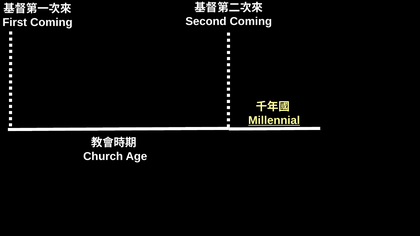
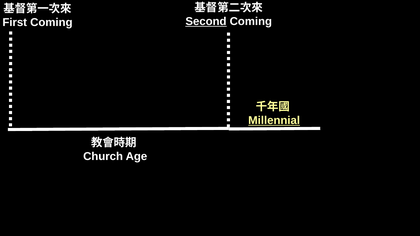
Second underline: none -> present
